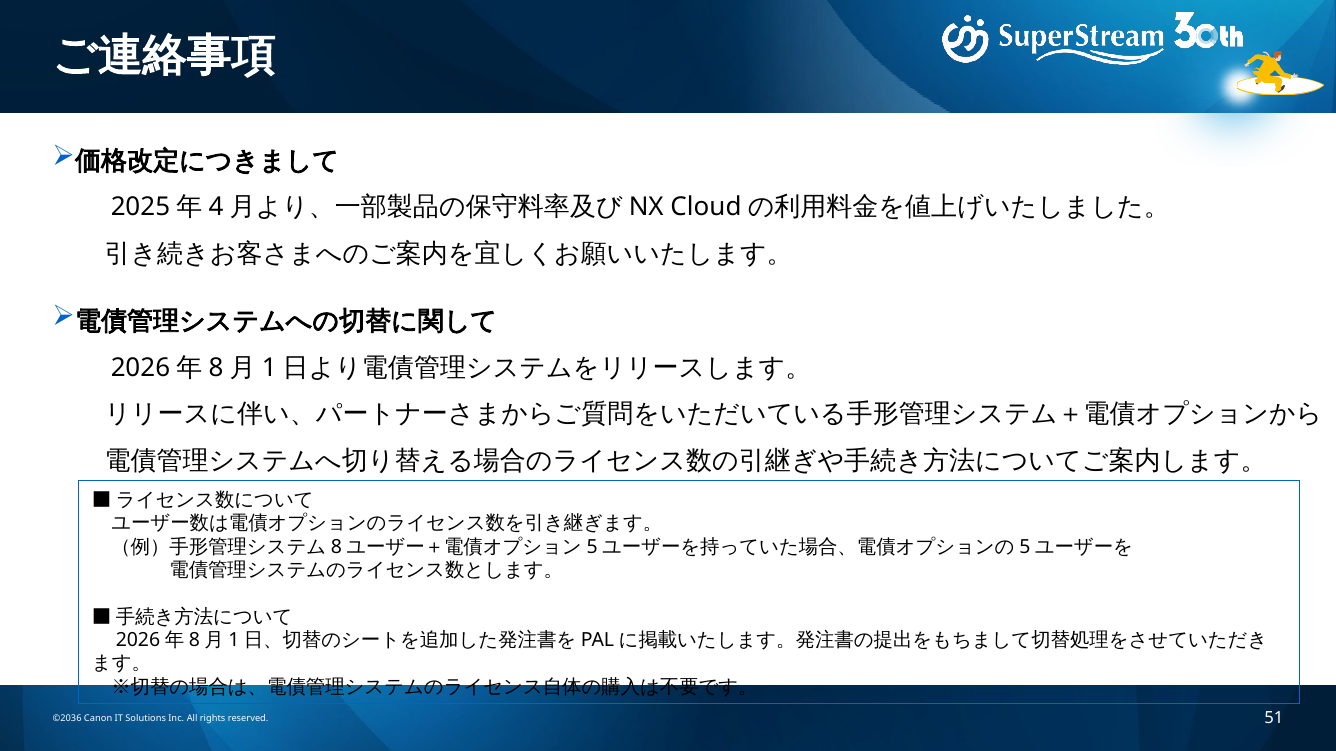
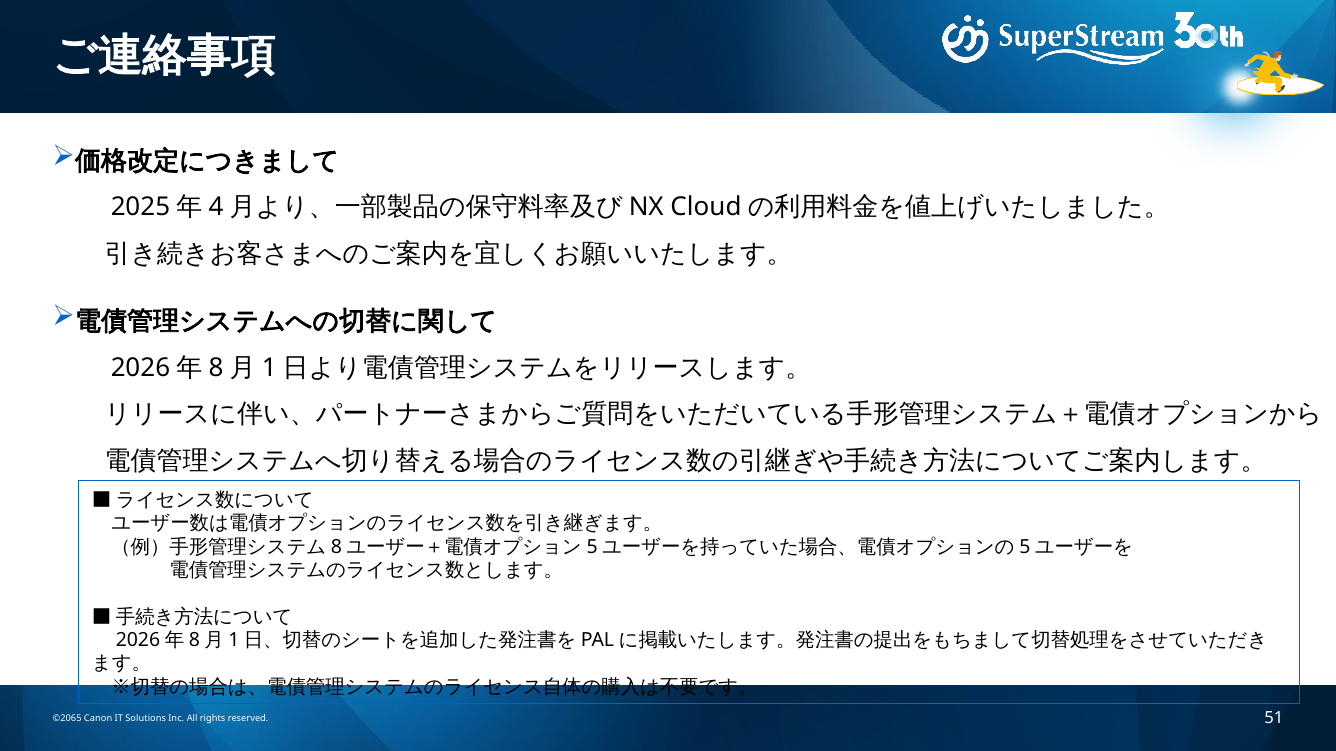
©2036: ©2036 -> ©2065
